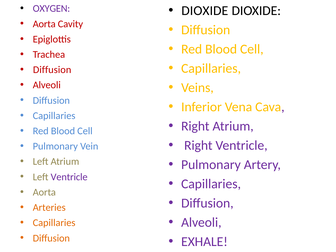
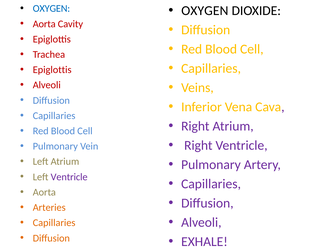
OXYGEN at (51, 9) colour: purple -> blue
DIOXIDE at (205, 11): DIOXIDE -> OXYGEN
Diffusion at (52, 70): Diffusion -> Epiglottis
